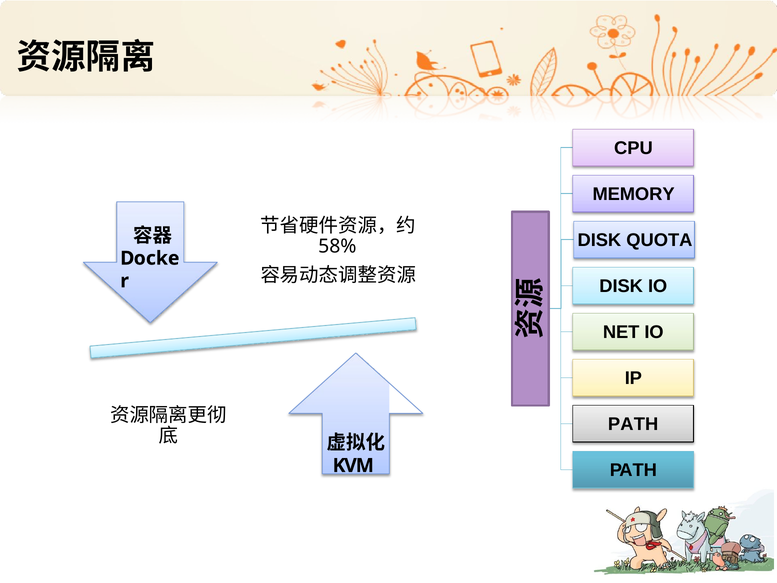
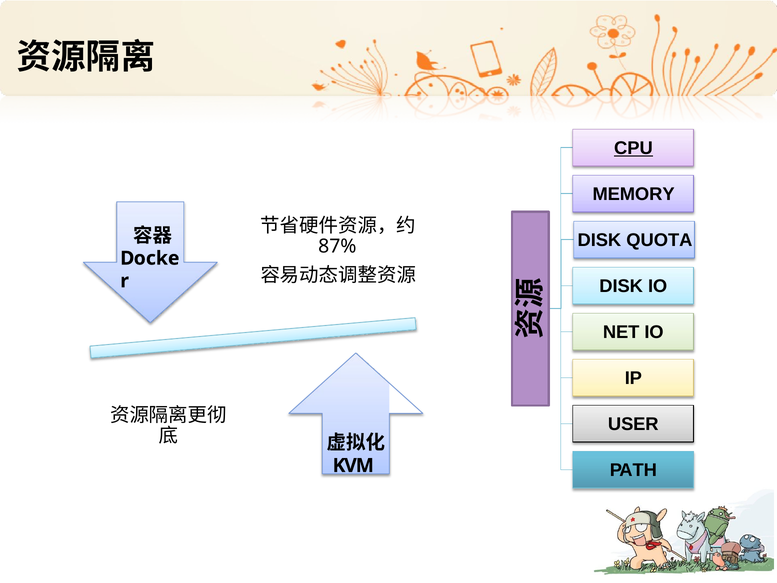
CPU underline: none -> present
58%: 58% -> 87%
PATH at (633, 424): PATH -> USER
